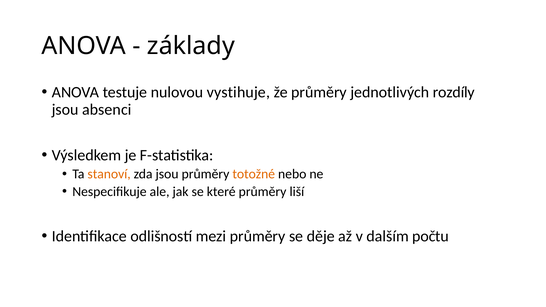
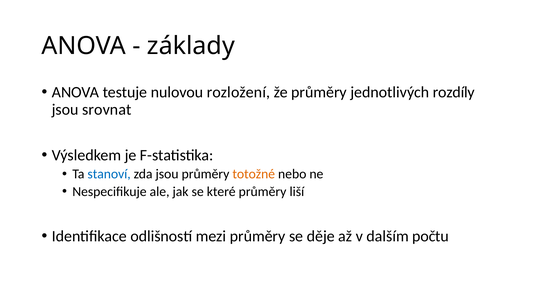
vystihuje: vystihuje -> rozložení
absenci: absenci -> srovnat
stanoví colour: orange -> blue
